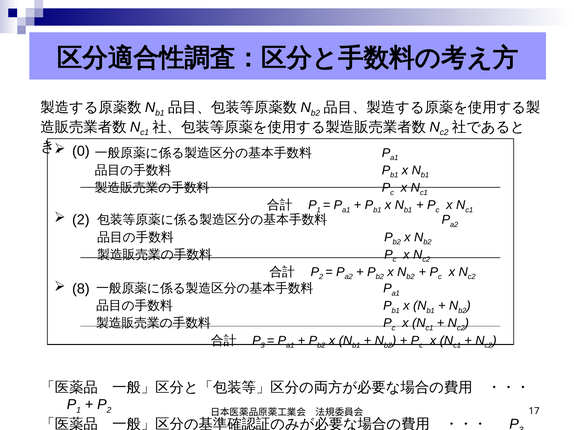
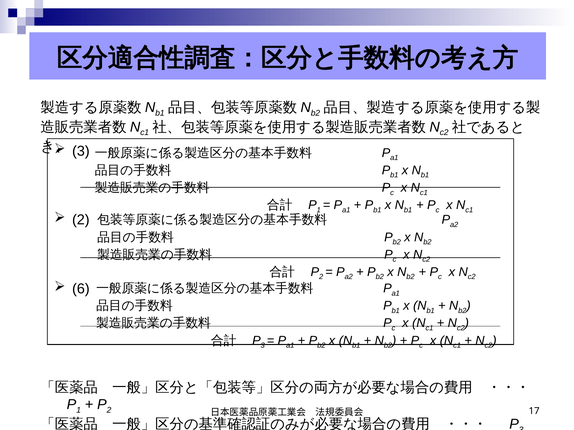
0 at (81, 151): 0 -> 3
8: 8 -> 6
